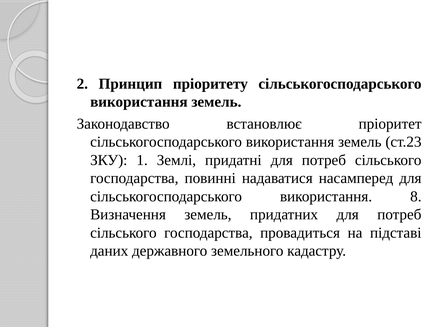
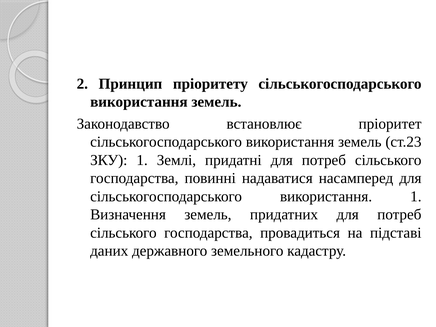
використання 8: 8 -> 1
